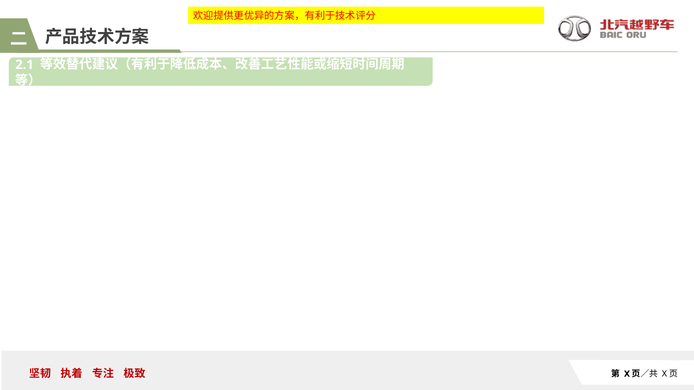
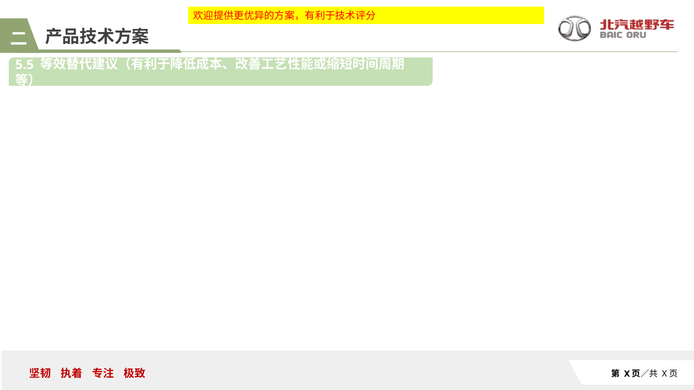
2.1: 2.1 -> 5.5
